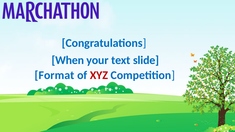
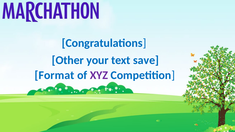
When: When -> Other
slide: slide -> save
XYZ colour: red -> purple
